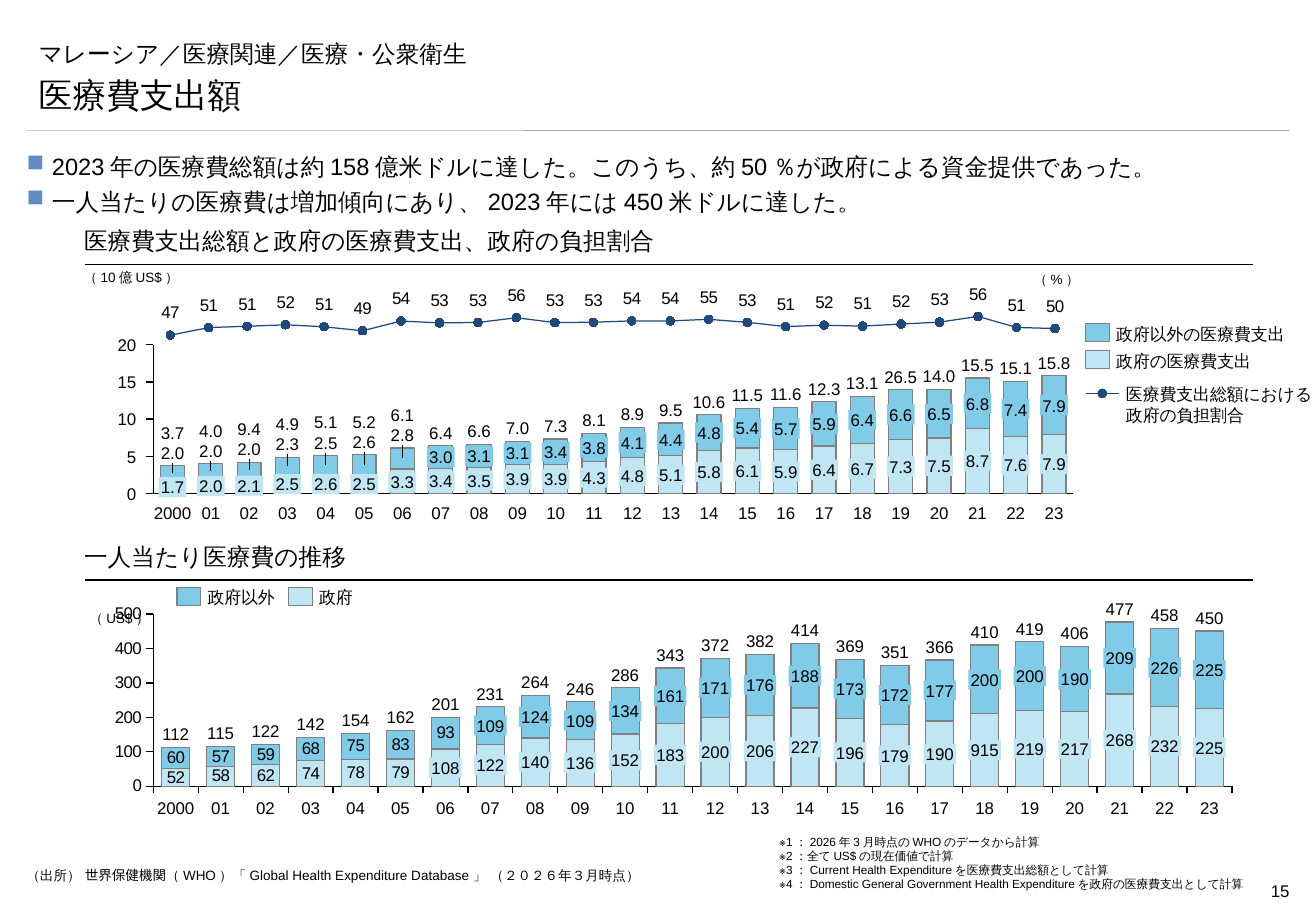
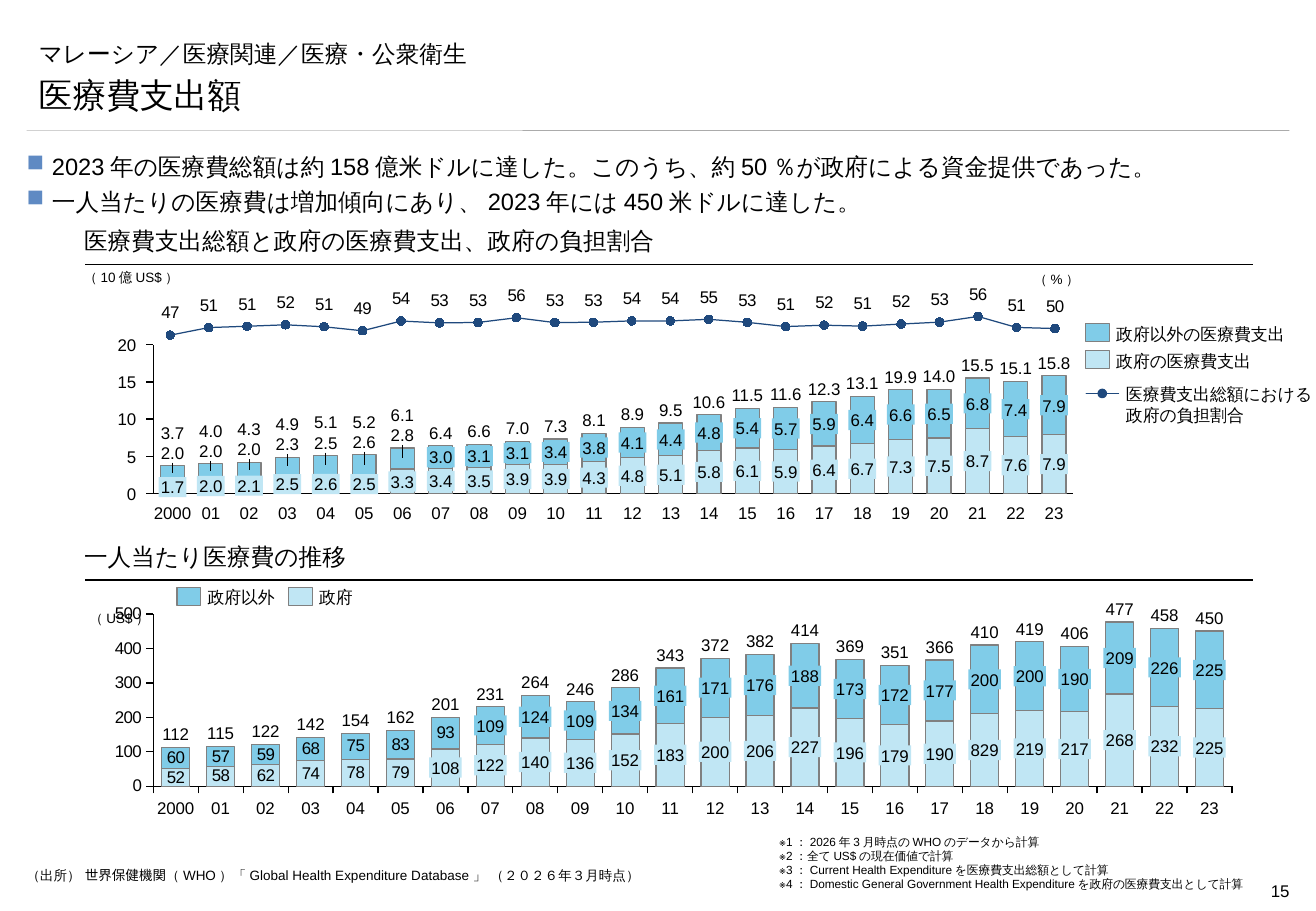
4.0 9.4: 9.4 -> 4.3
26.5: 26.5 -> 19.9
915: 915 -> 829
